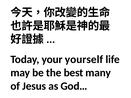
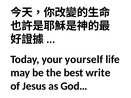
many: many -> write
